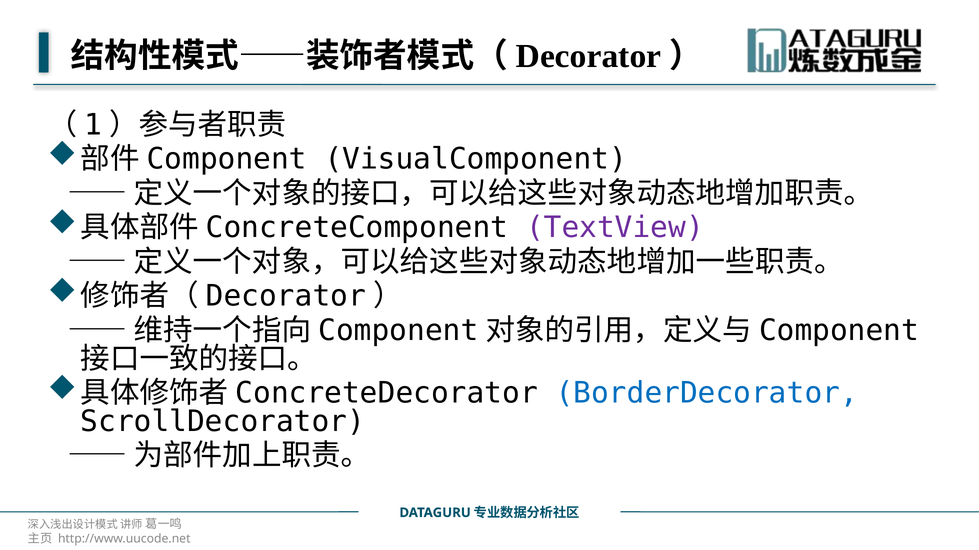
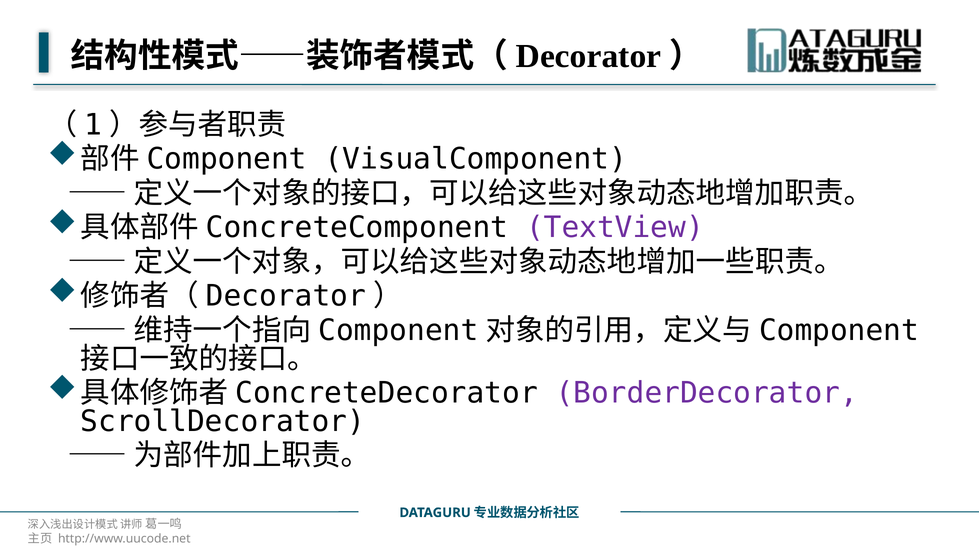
BorderDecorator colour: blue -> purple
